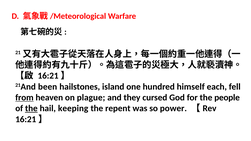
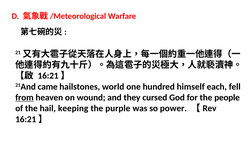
been: been -> came
island: island -> world
plague: plague -> wound
the at (31, 109) underline: present -> none
repent: repent -> purple
